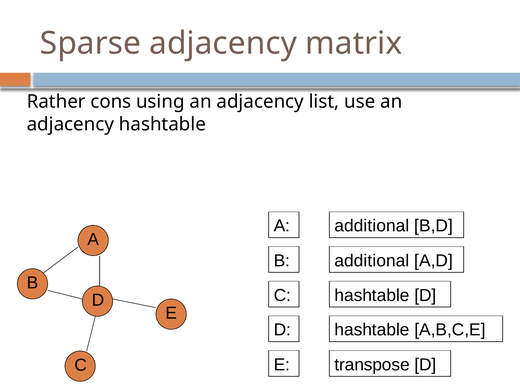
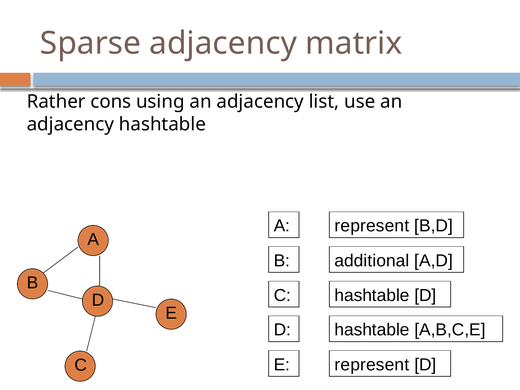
additional at (372, 226): additional -> represent
transpose at (372, 365): transpose -> represent
